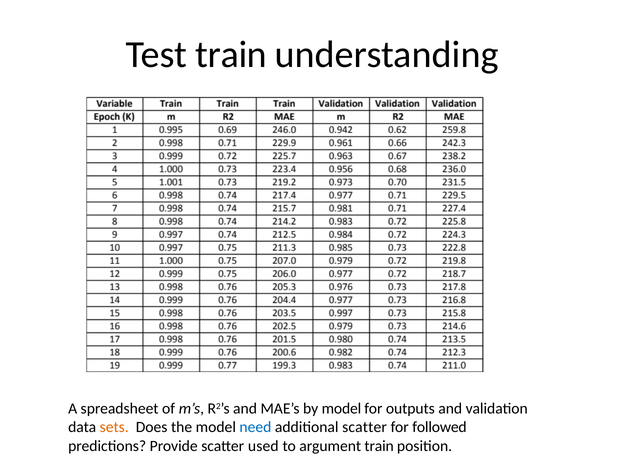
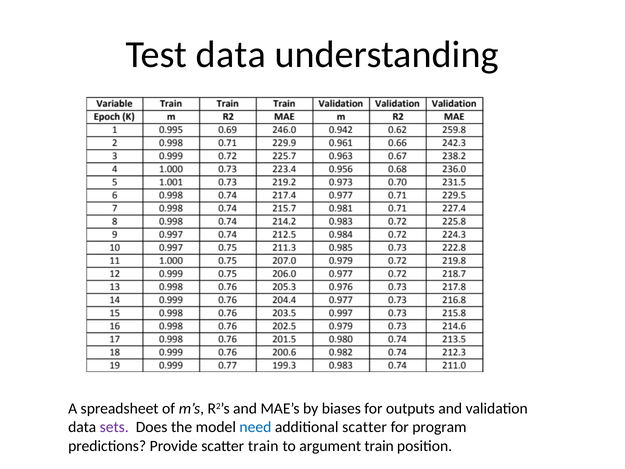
Test train: train -> data
by model: model -> biases
sets colour: orange -> purple
followed: followed -> program
scatter used: used -> train
